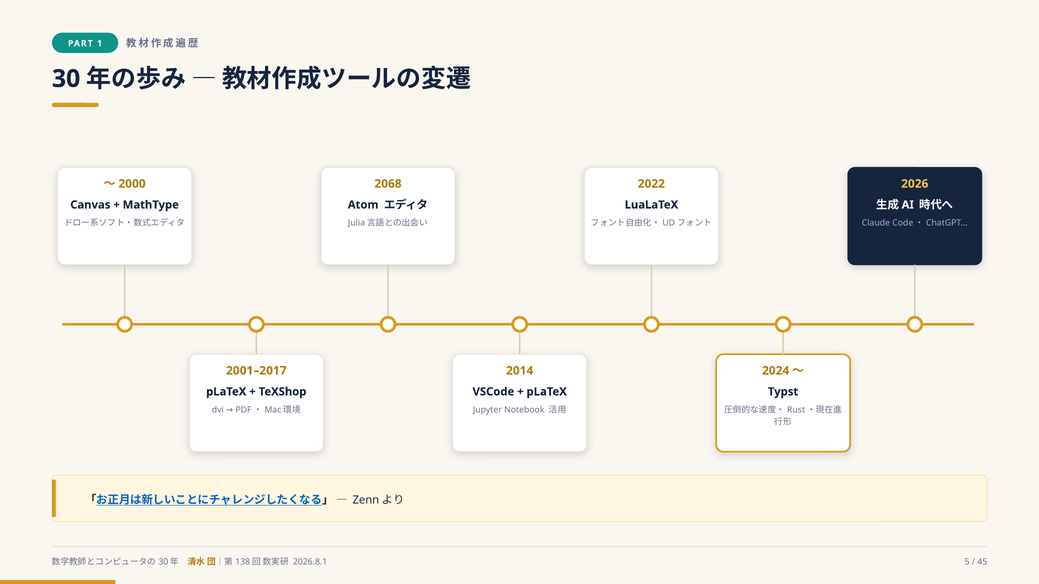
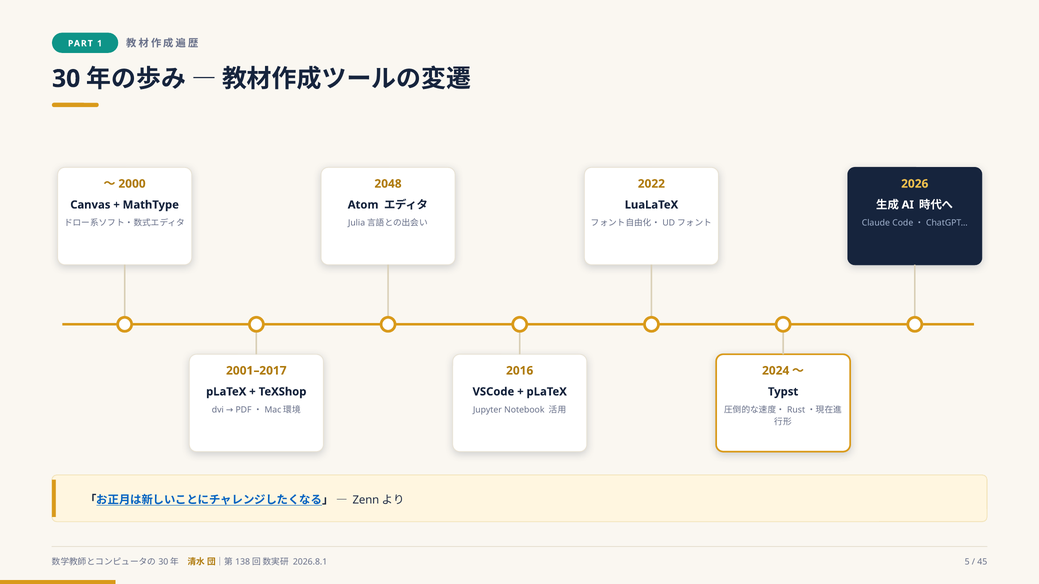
2068: 2068 -> 2048
2014: 2014 -> 2016
